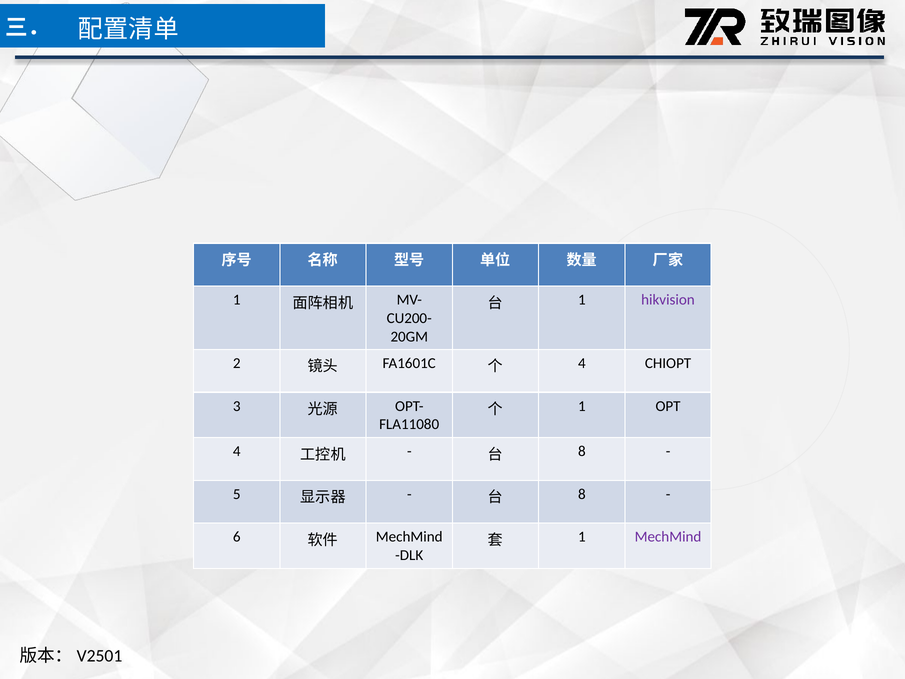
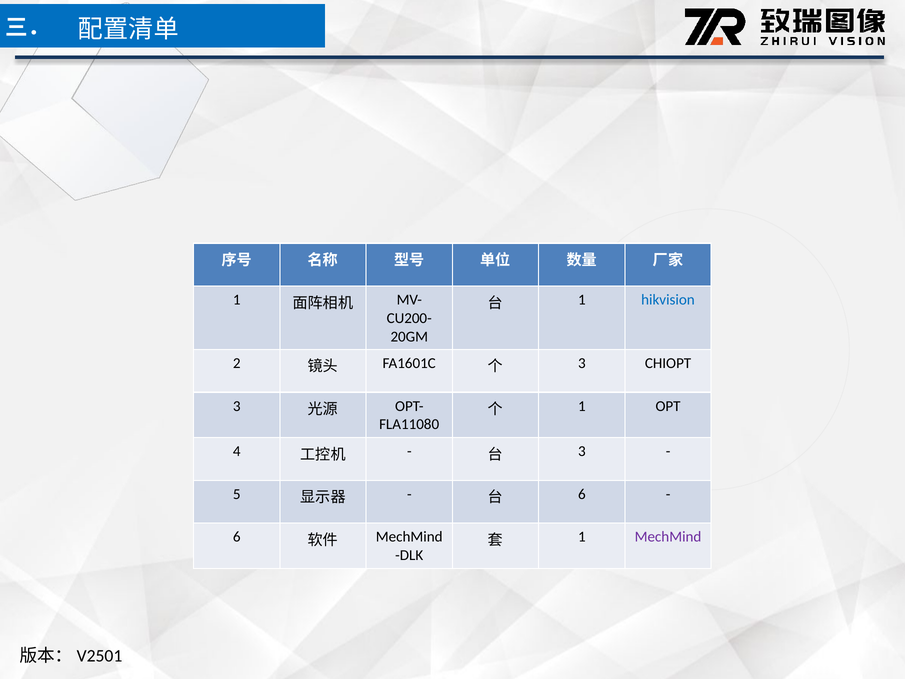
hikvision colour: purple -> blue
4 at (582, 363): 4 -> 3
8 at (582, 451): 8 -> 3
8 at (582, 494): 8 -> 6
